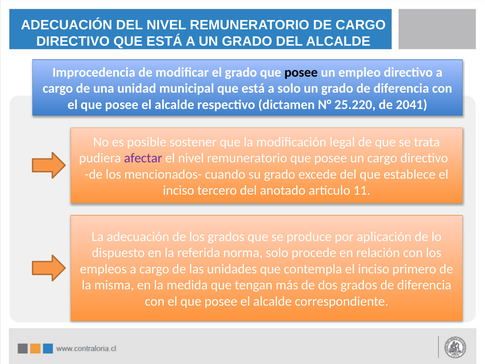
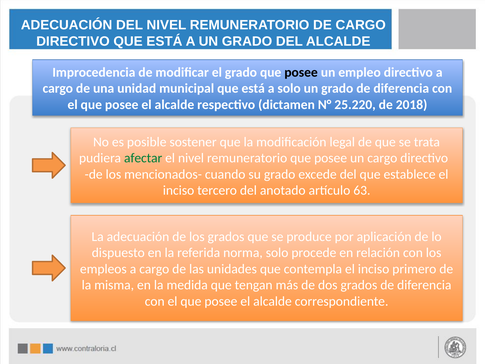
2041: 2041 -> 2018
afectar colour: purple -> green
11: 11 -> 63
